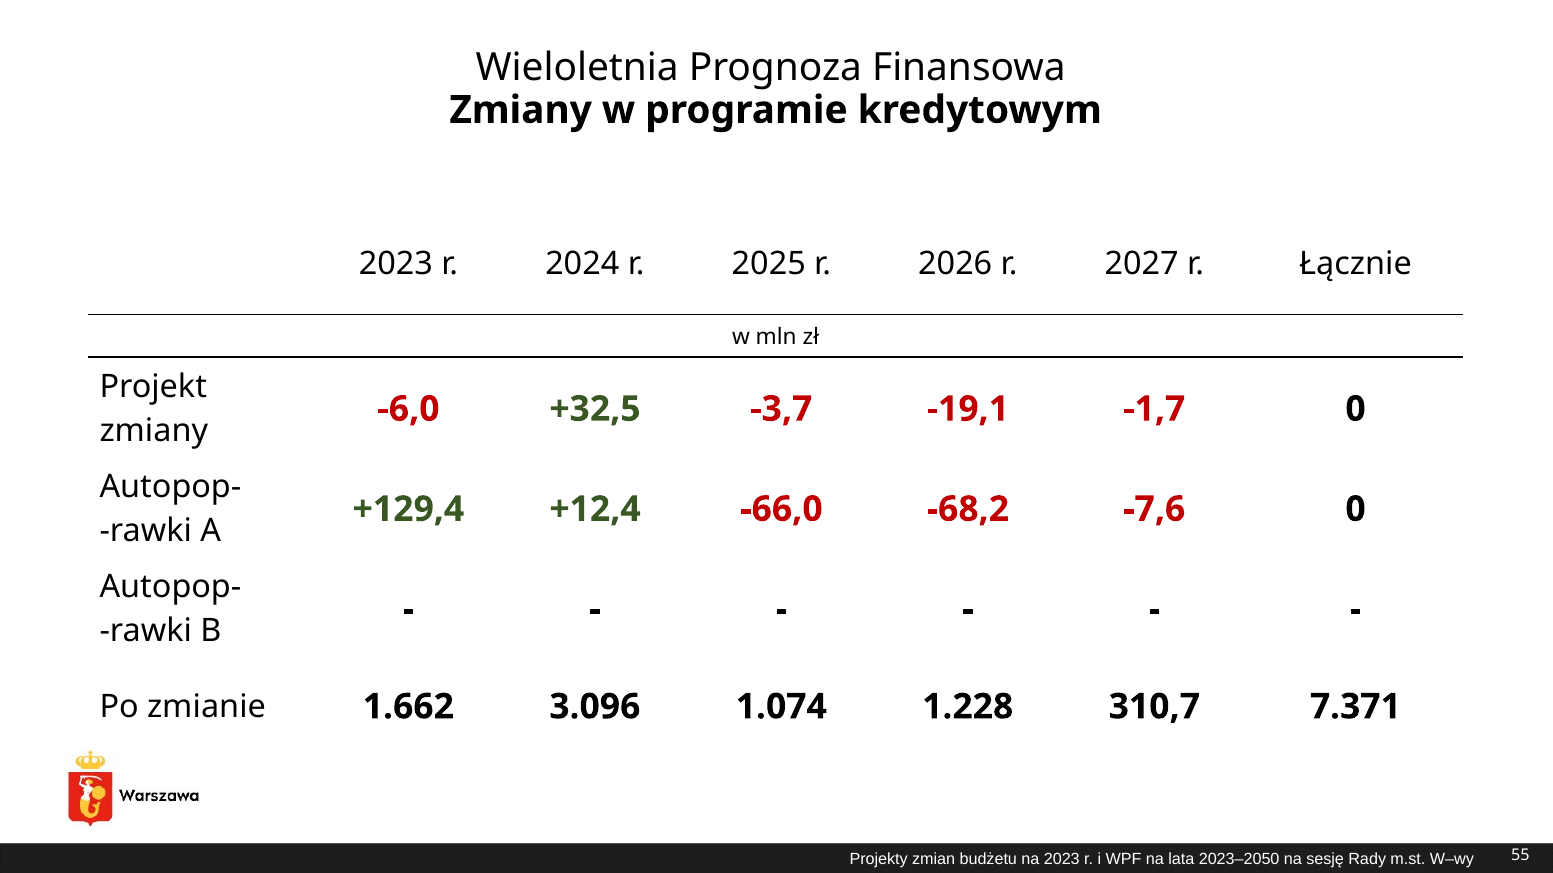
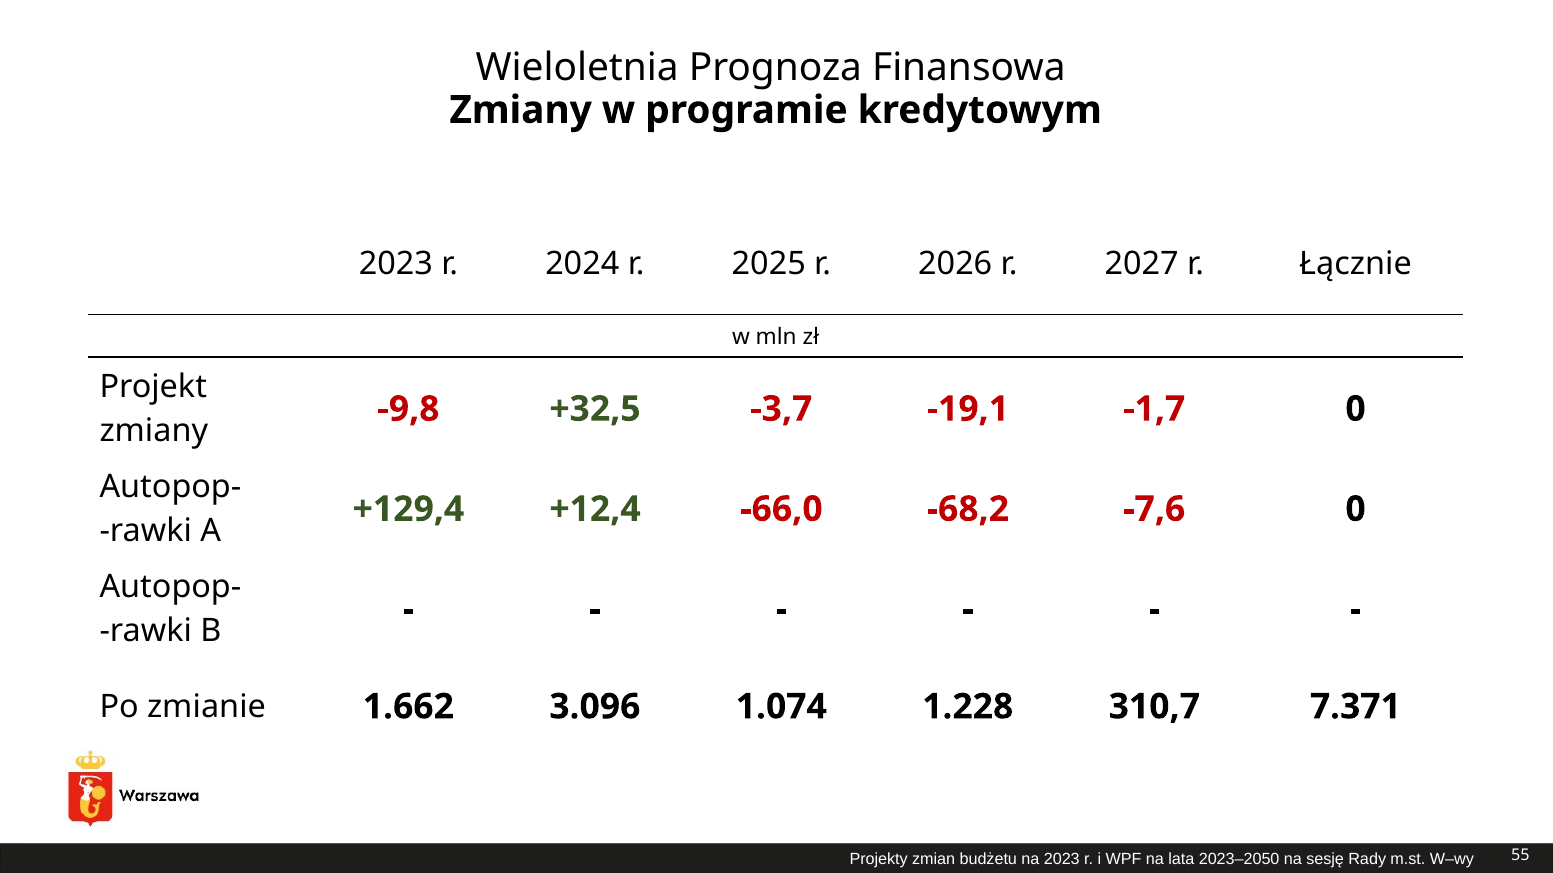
-6,0: -6,0 -> -9,8
